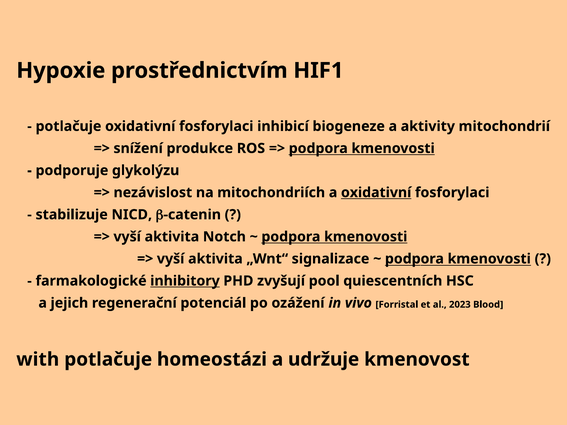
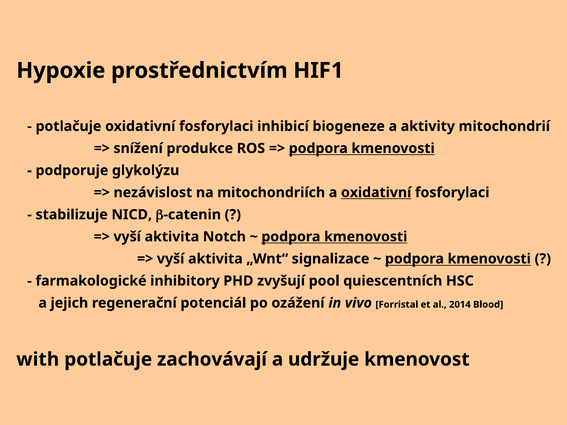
inhibitory underline: present -> none
2023: 2023 -> 2014
homeostázi: homeostázi -> zachovávají
